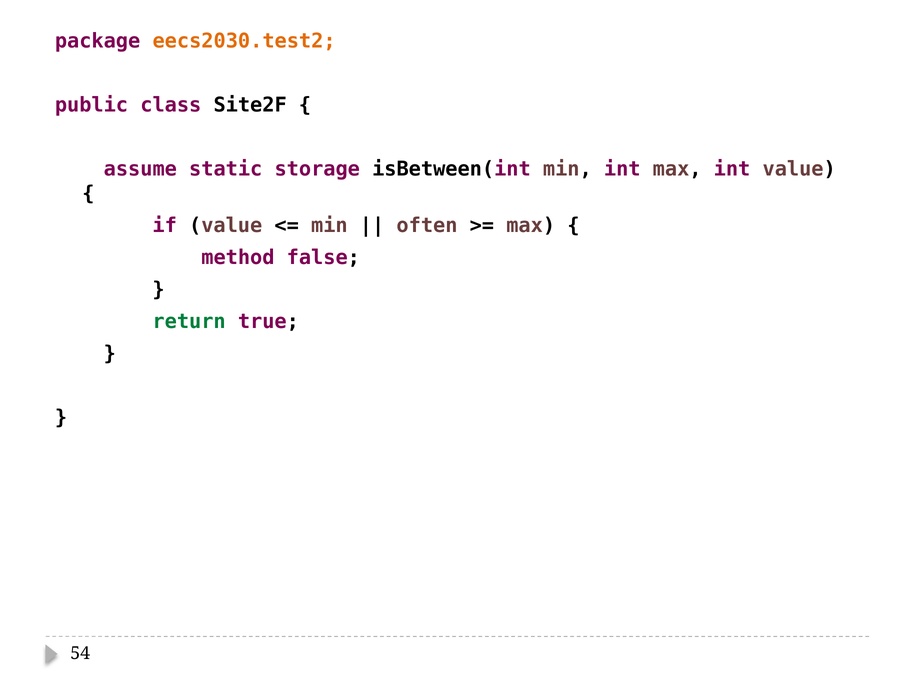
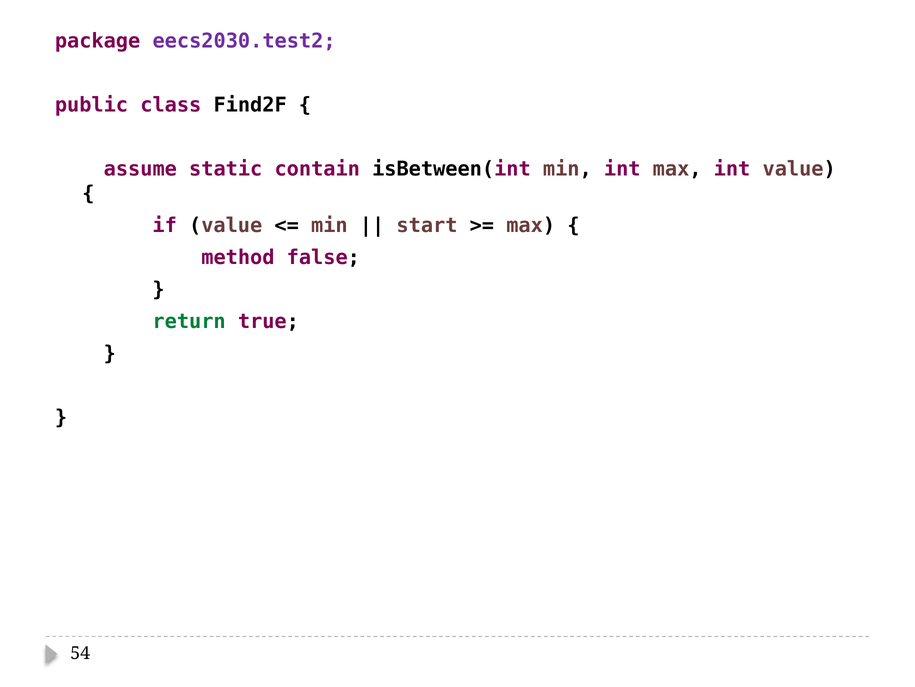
eecs2030.test2 colour: orange -> purple
Site2F: Site2F -> Find2F
storage: storage -> contain
often: often -> start
